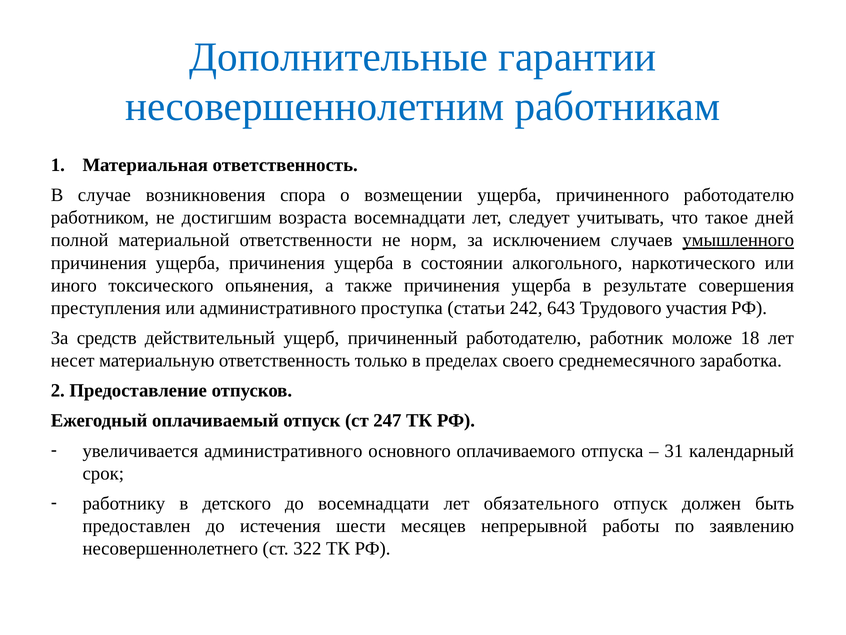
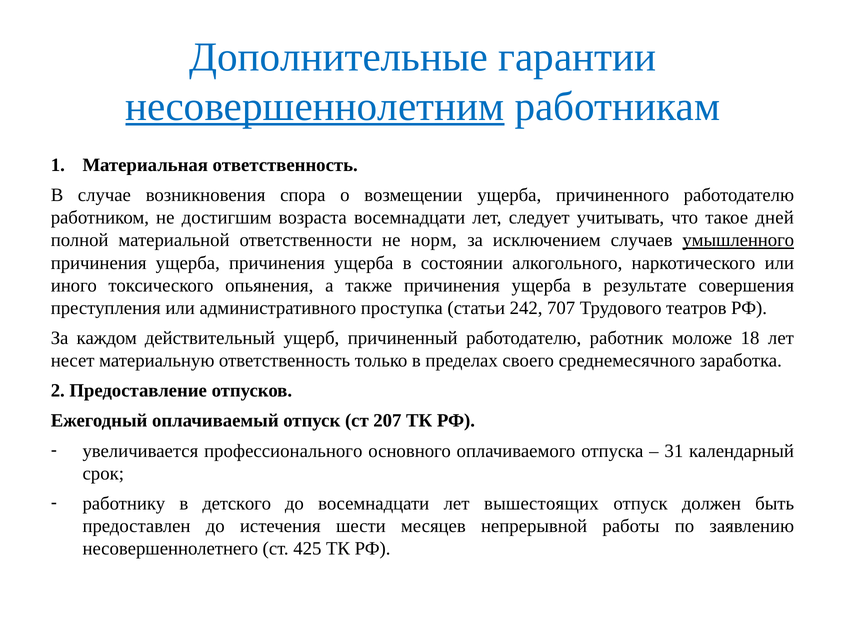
несовершеннолетним underline: none -> present
643: 643 -> 707
участия: участия -> театров
средств: средств -> каждом
247: 247 -> 207
увеличивается административного: административного -> профессионального
обязательного: обязательного -> вышестоящих
322: 322 -> 425
